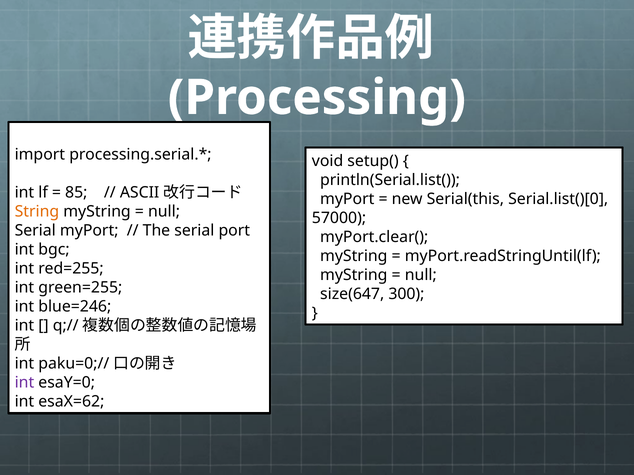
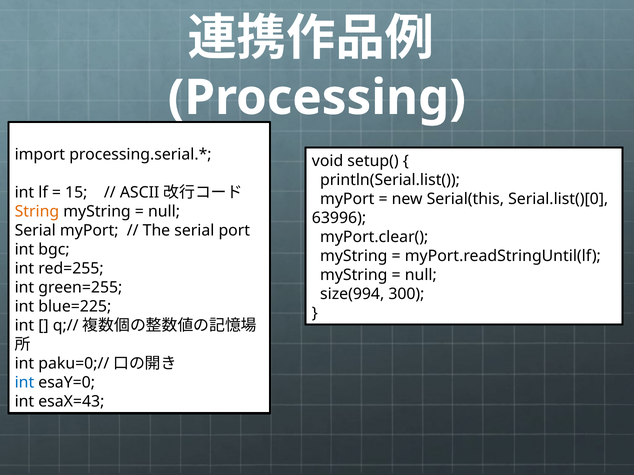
85: 85 -> 15
57000: 57000 -> 63996
size(647: size(647 -> size(994
blue=246: blue=246 -> blue=225
int at (24, 383) colour: purple -> blue
esaX=62: esaX=62 -> esaX=43
